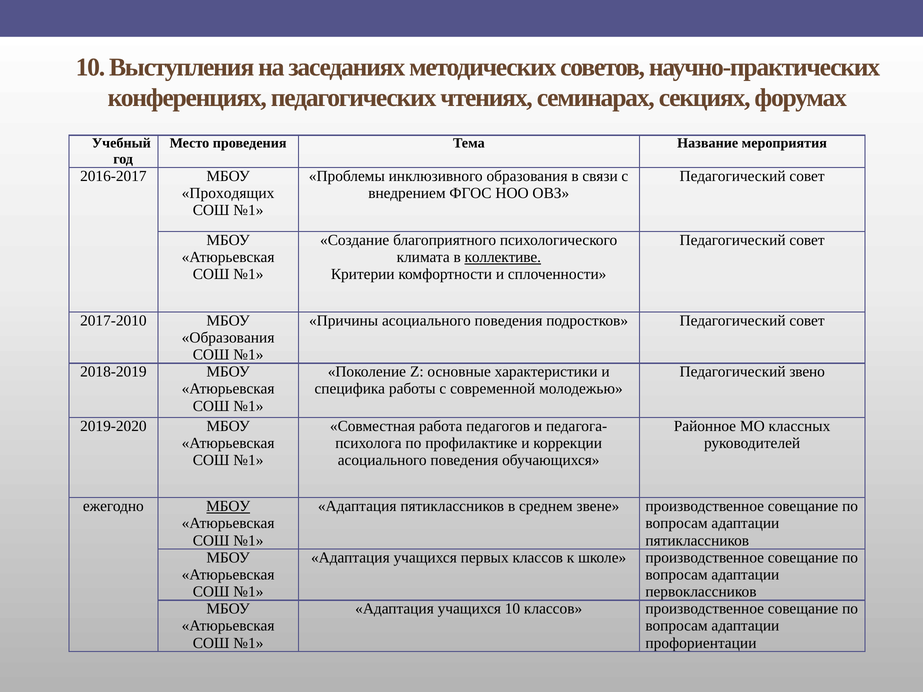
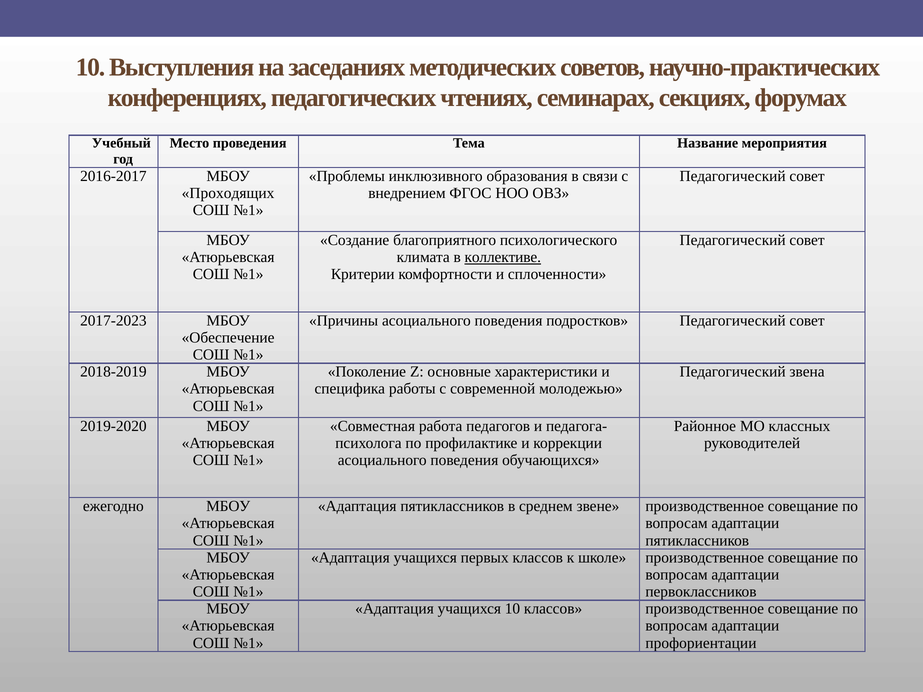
2017-2010: 2017-2010 -> 2017-2023
Образования at (228, 338): Образования -> Обеспечение
звено: звено -> звена
МБОУ at (228, 507) underline: present -> none
